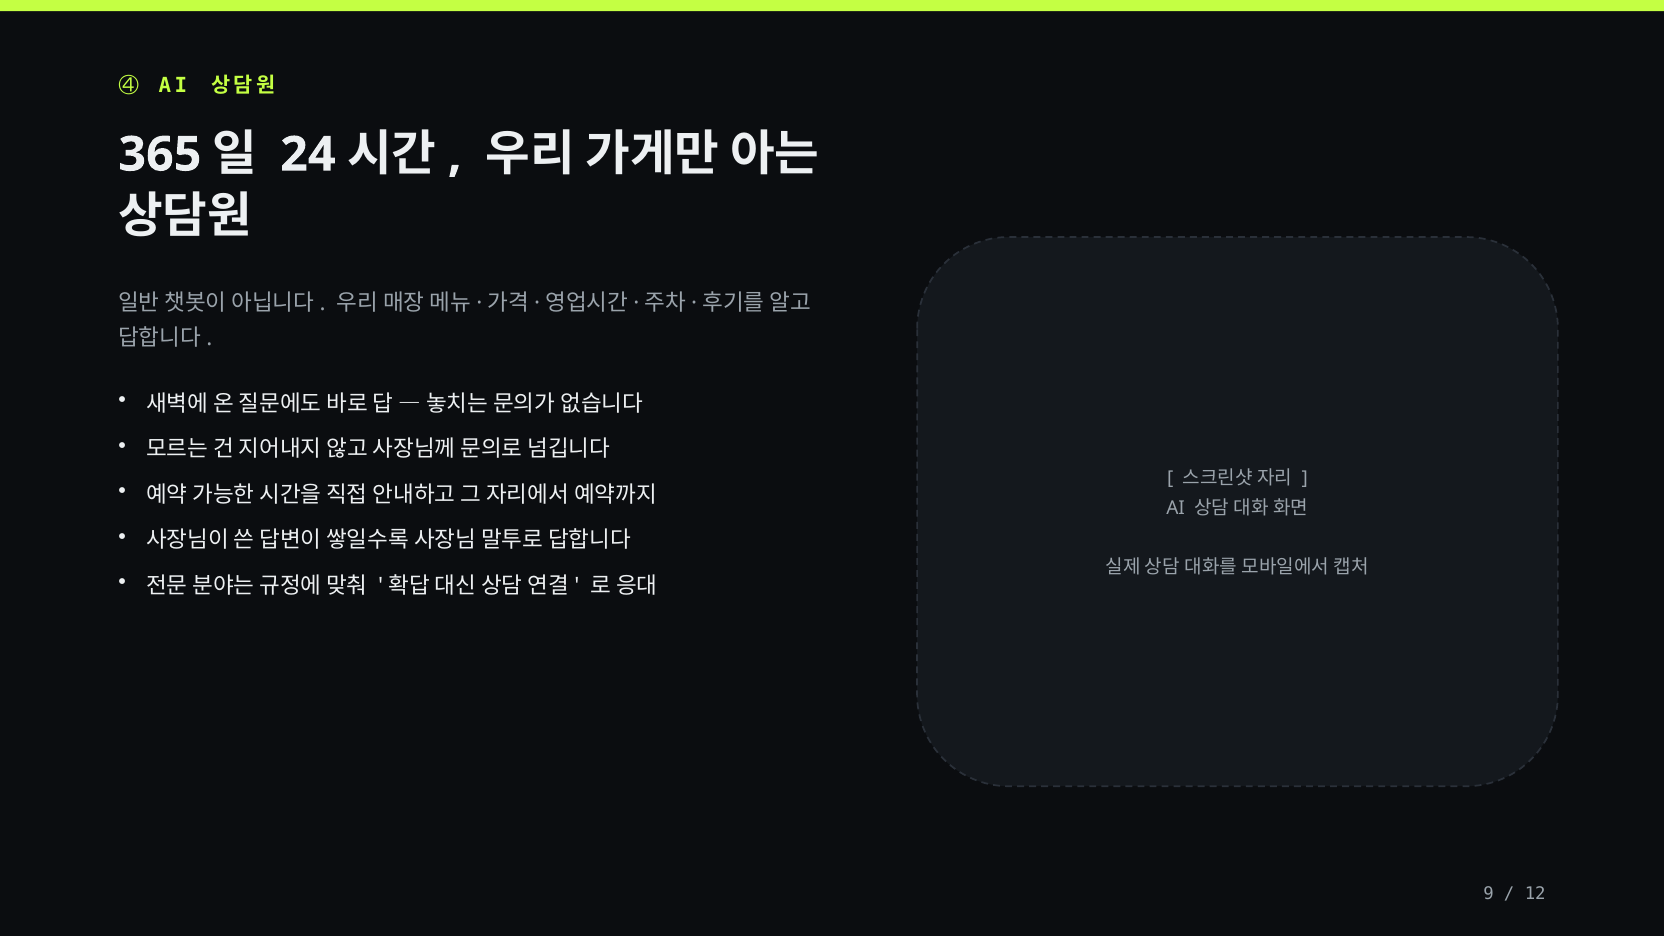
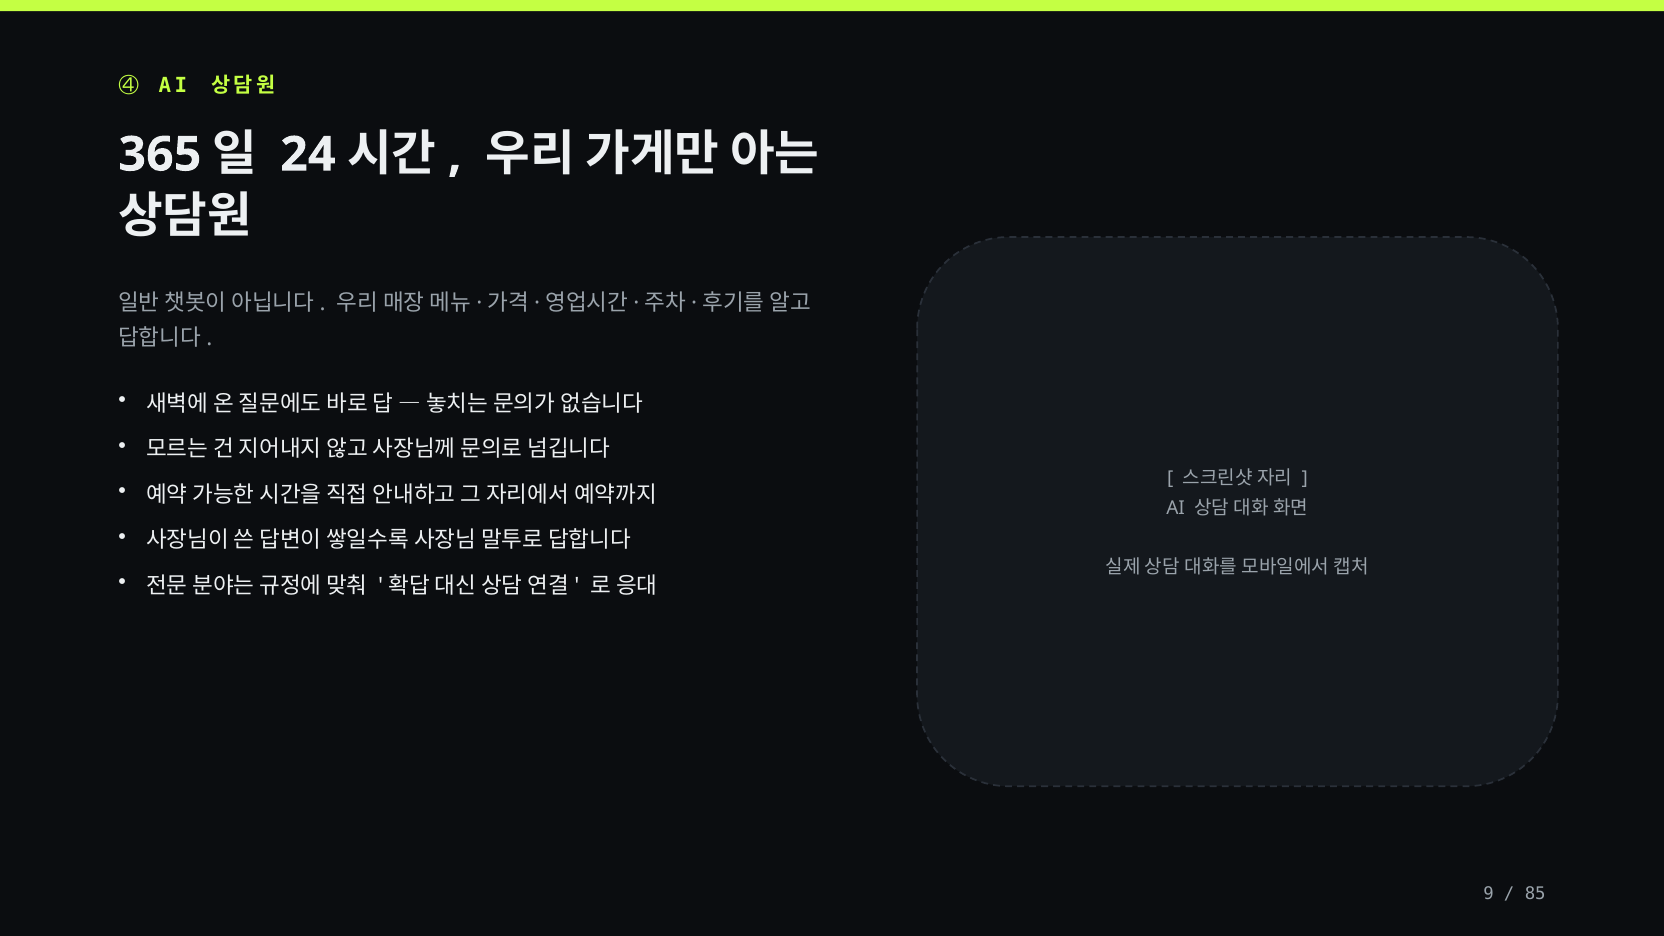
12: 12 -> 85
